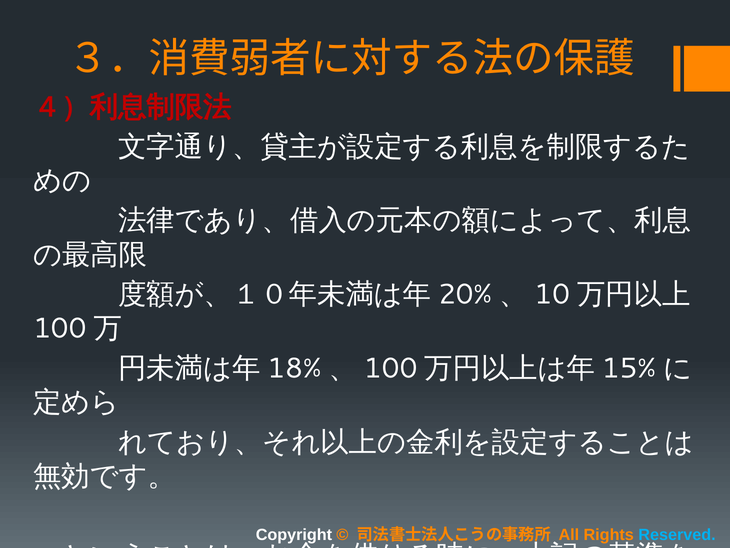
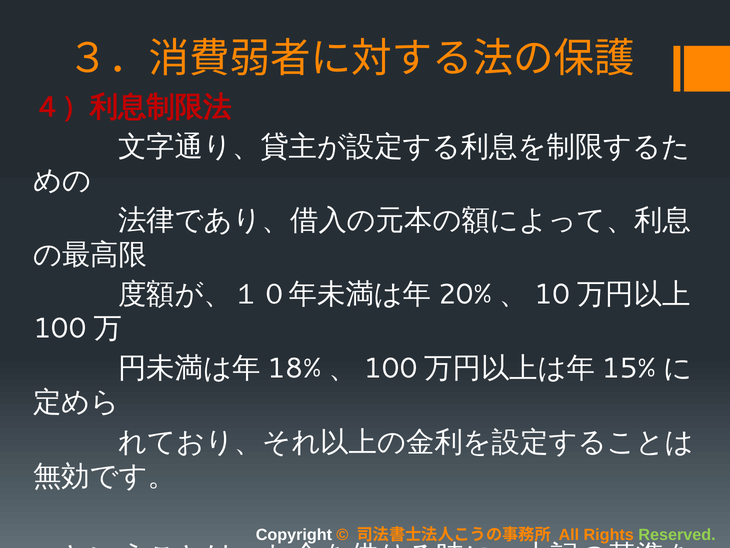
Reserved colour: light blue -> light green
